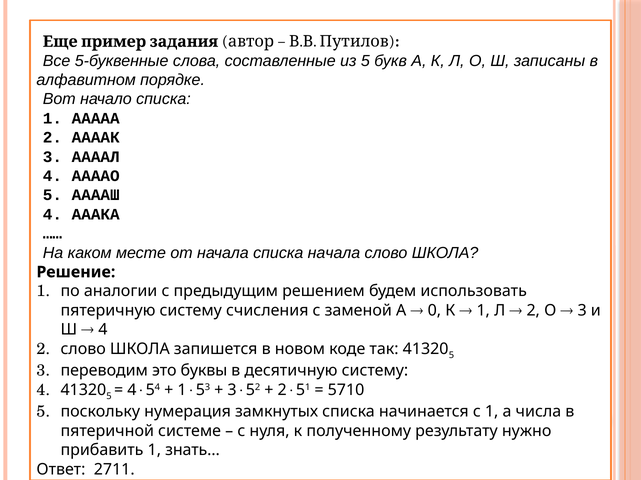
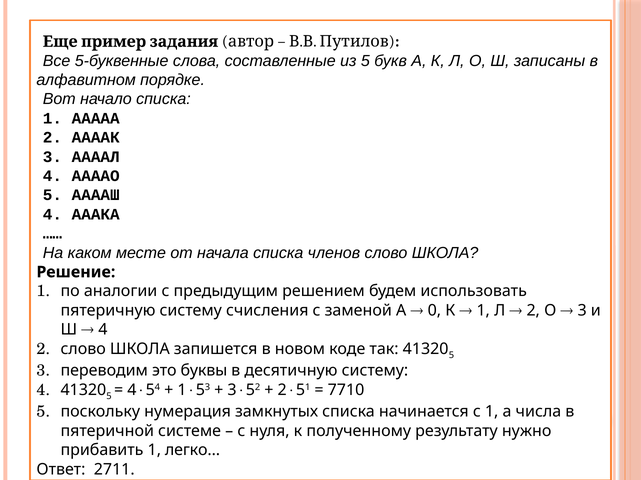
списка начала: начала -> членов
5710: 5710 -> 7710
знать…: знать… -> легко…
